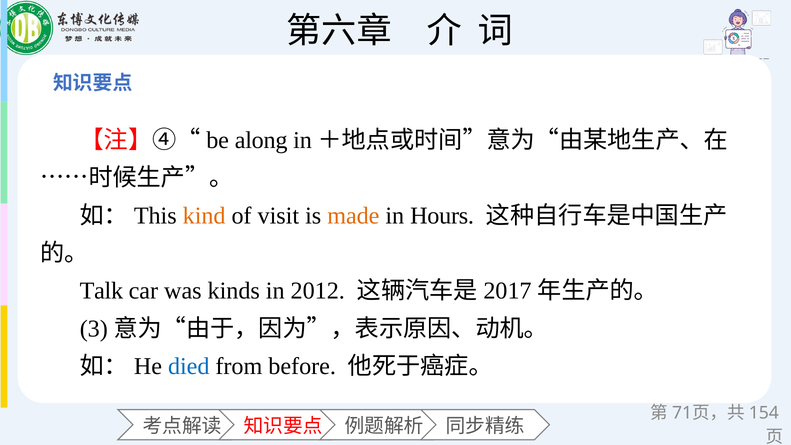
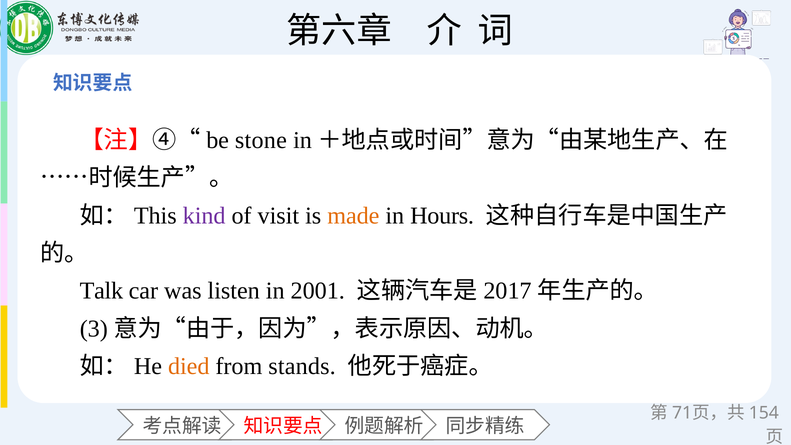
along: along -> stone
kind colour: orange -> purple
kinds: kinds -> listen
2012: 2012 -> 2001
died colour: blue -> orange
before: before -> stands
